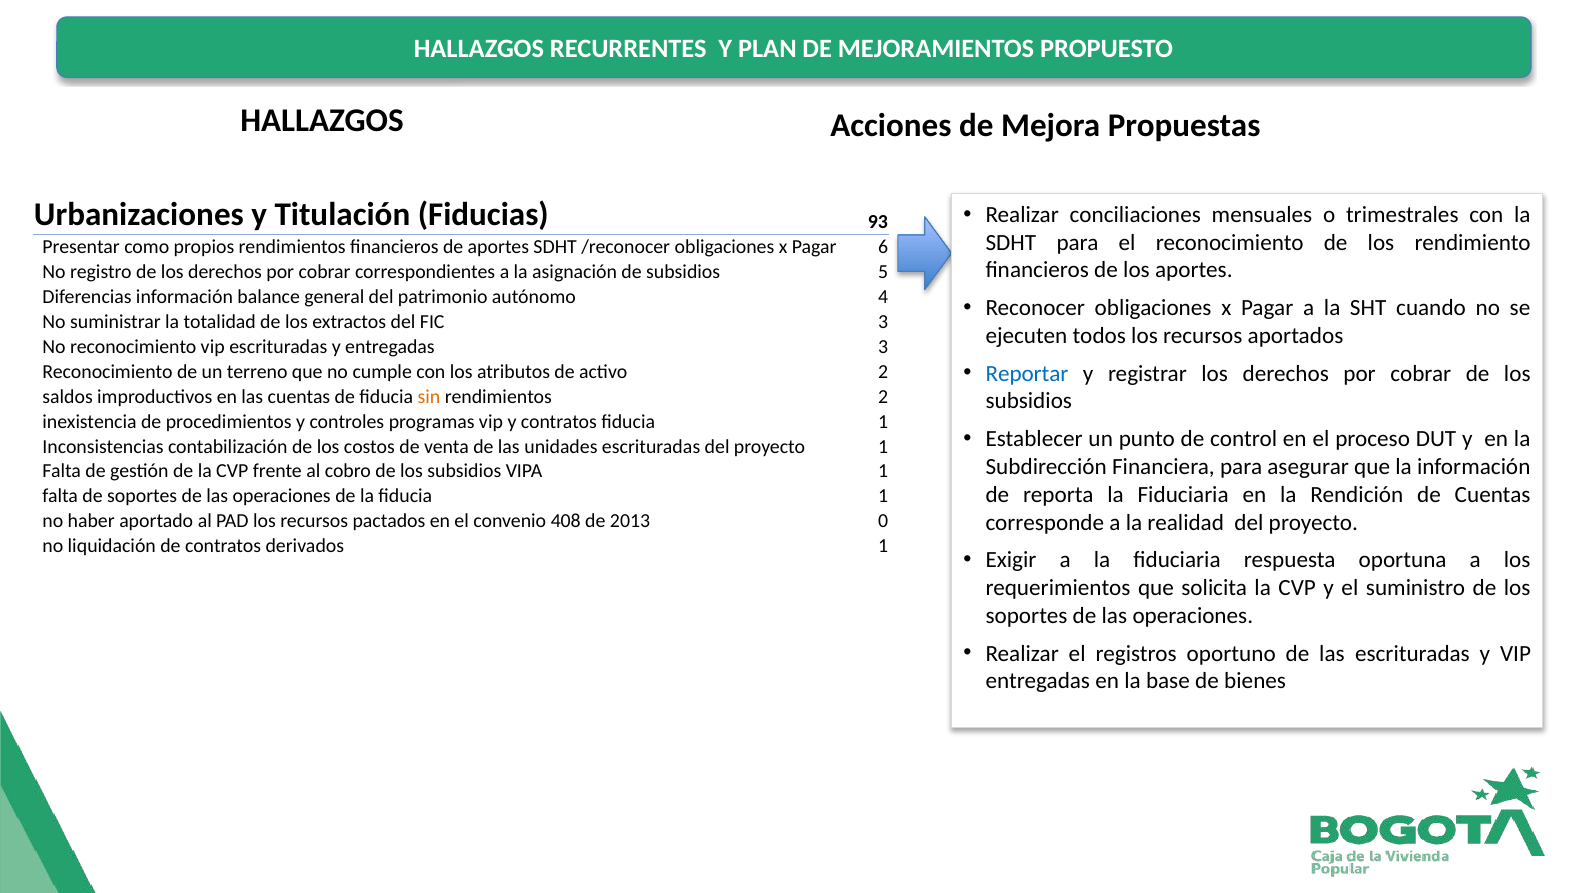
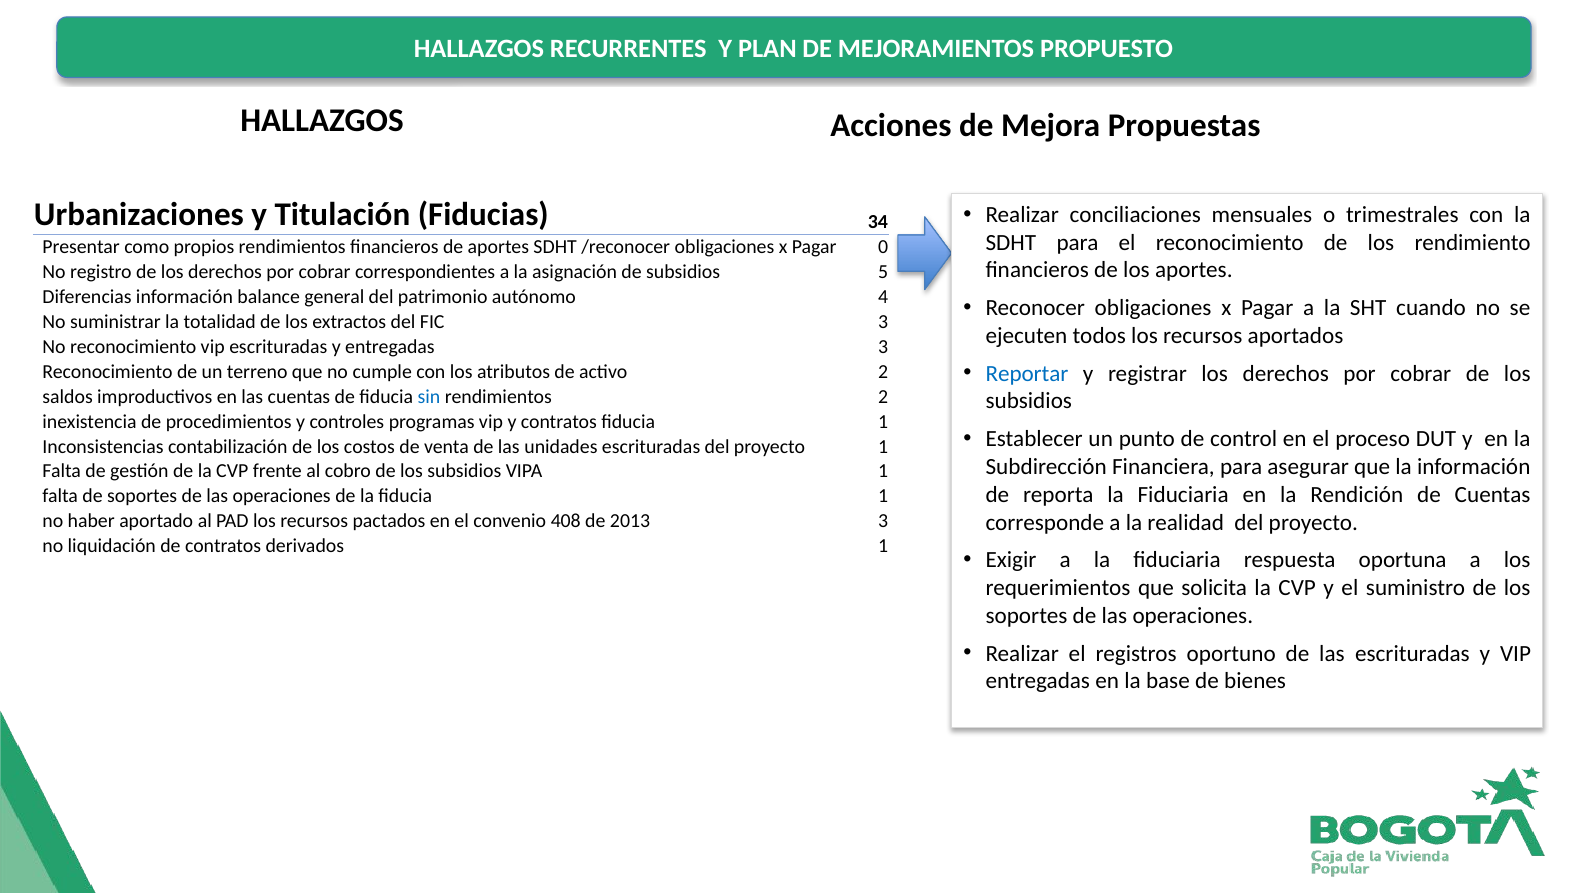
93: 93 -> 34
6: 6 -> 0
sin colour: orange -> blue
2013 0: 0 -> 3
